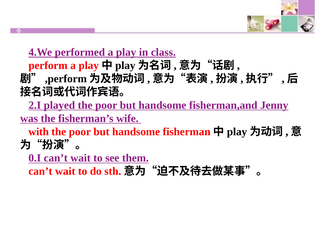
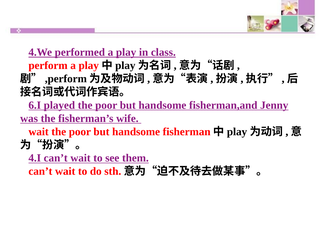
2.I: 2.I -> 6.I
with at (39, 132): with -> wait
0.I: 0.I -> 4.I
